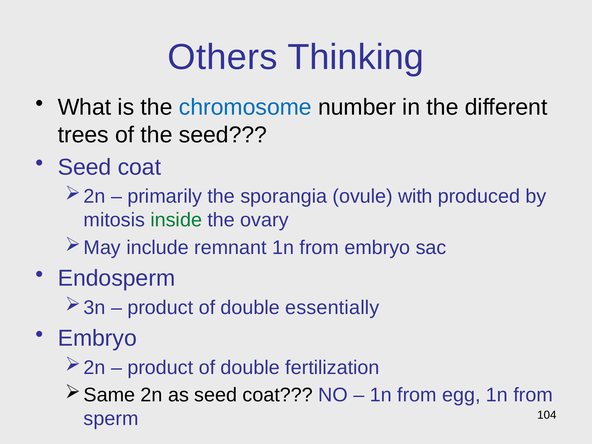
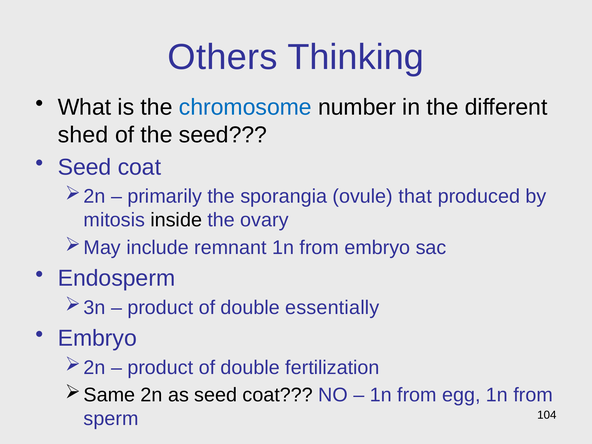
trees: trees -> shed
with: with -> that
inside colour: green -> black
